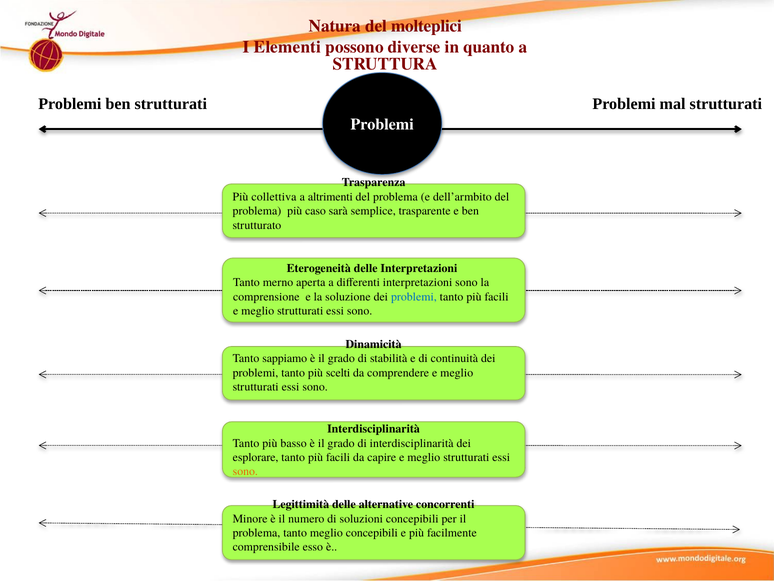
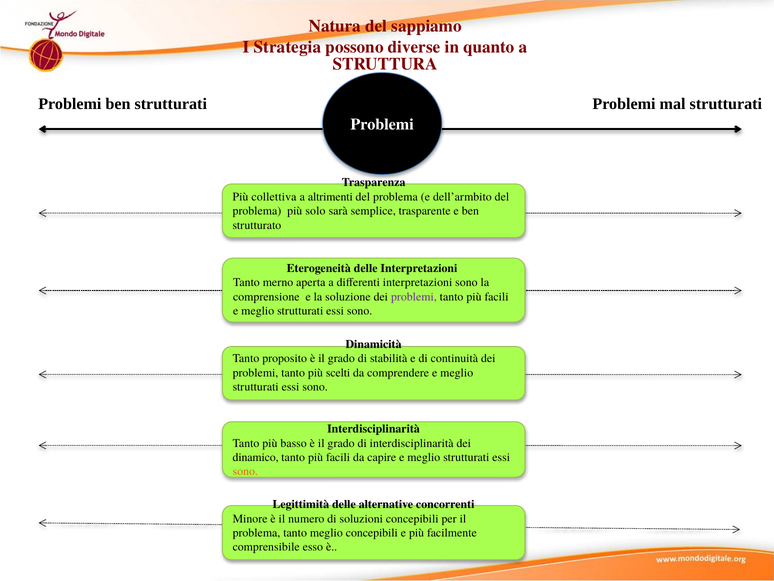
molteplici: molteplici -> sappiamo
Elementi: Elementi -> Strategia
caso: caso -> solo
problemi at (414, 296) colour: blue -> purple
sappiamo: sappiamo -> proposito
esplorare: esplorare -> dinamico
